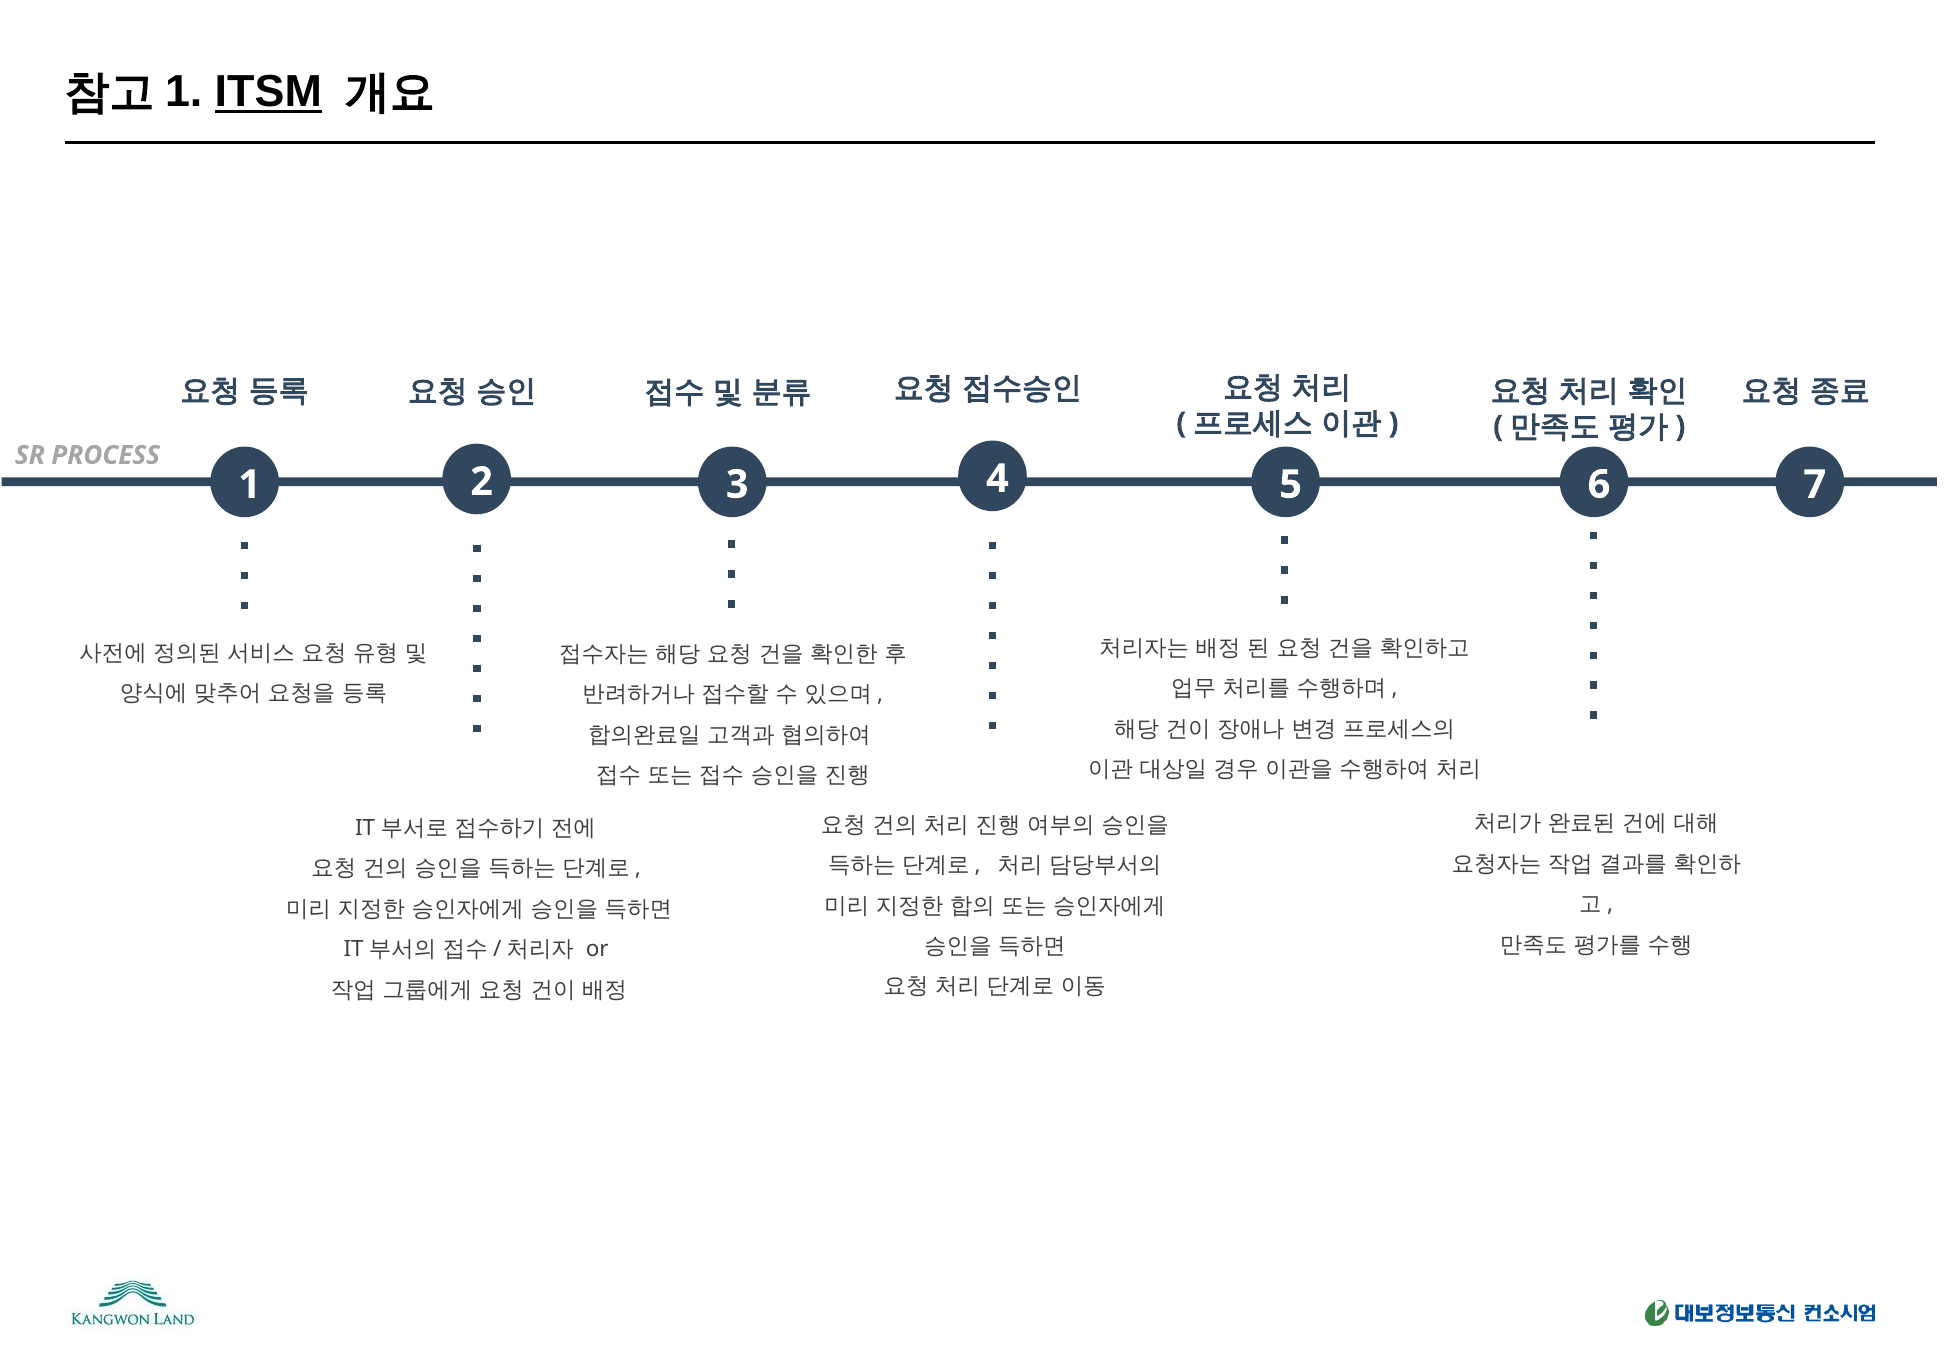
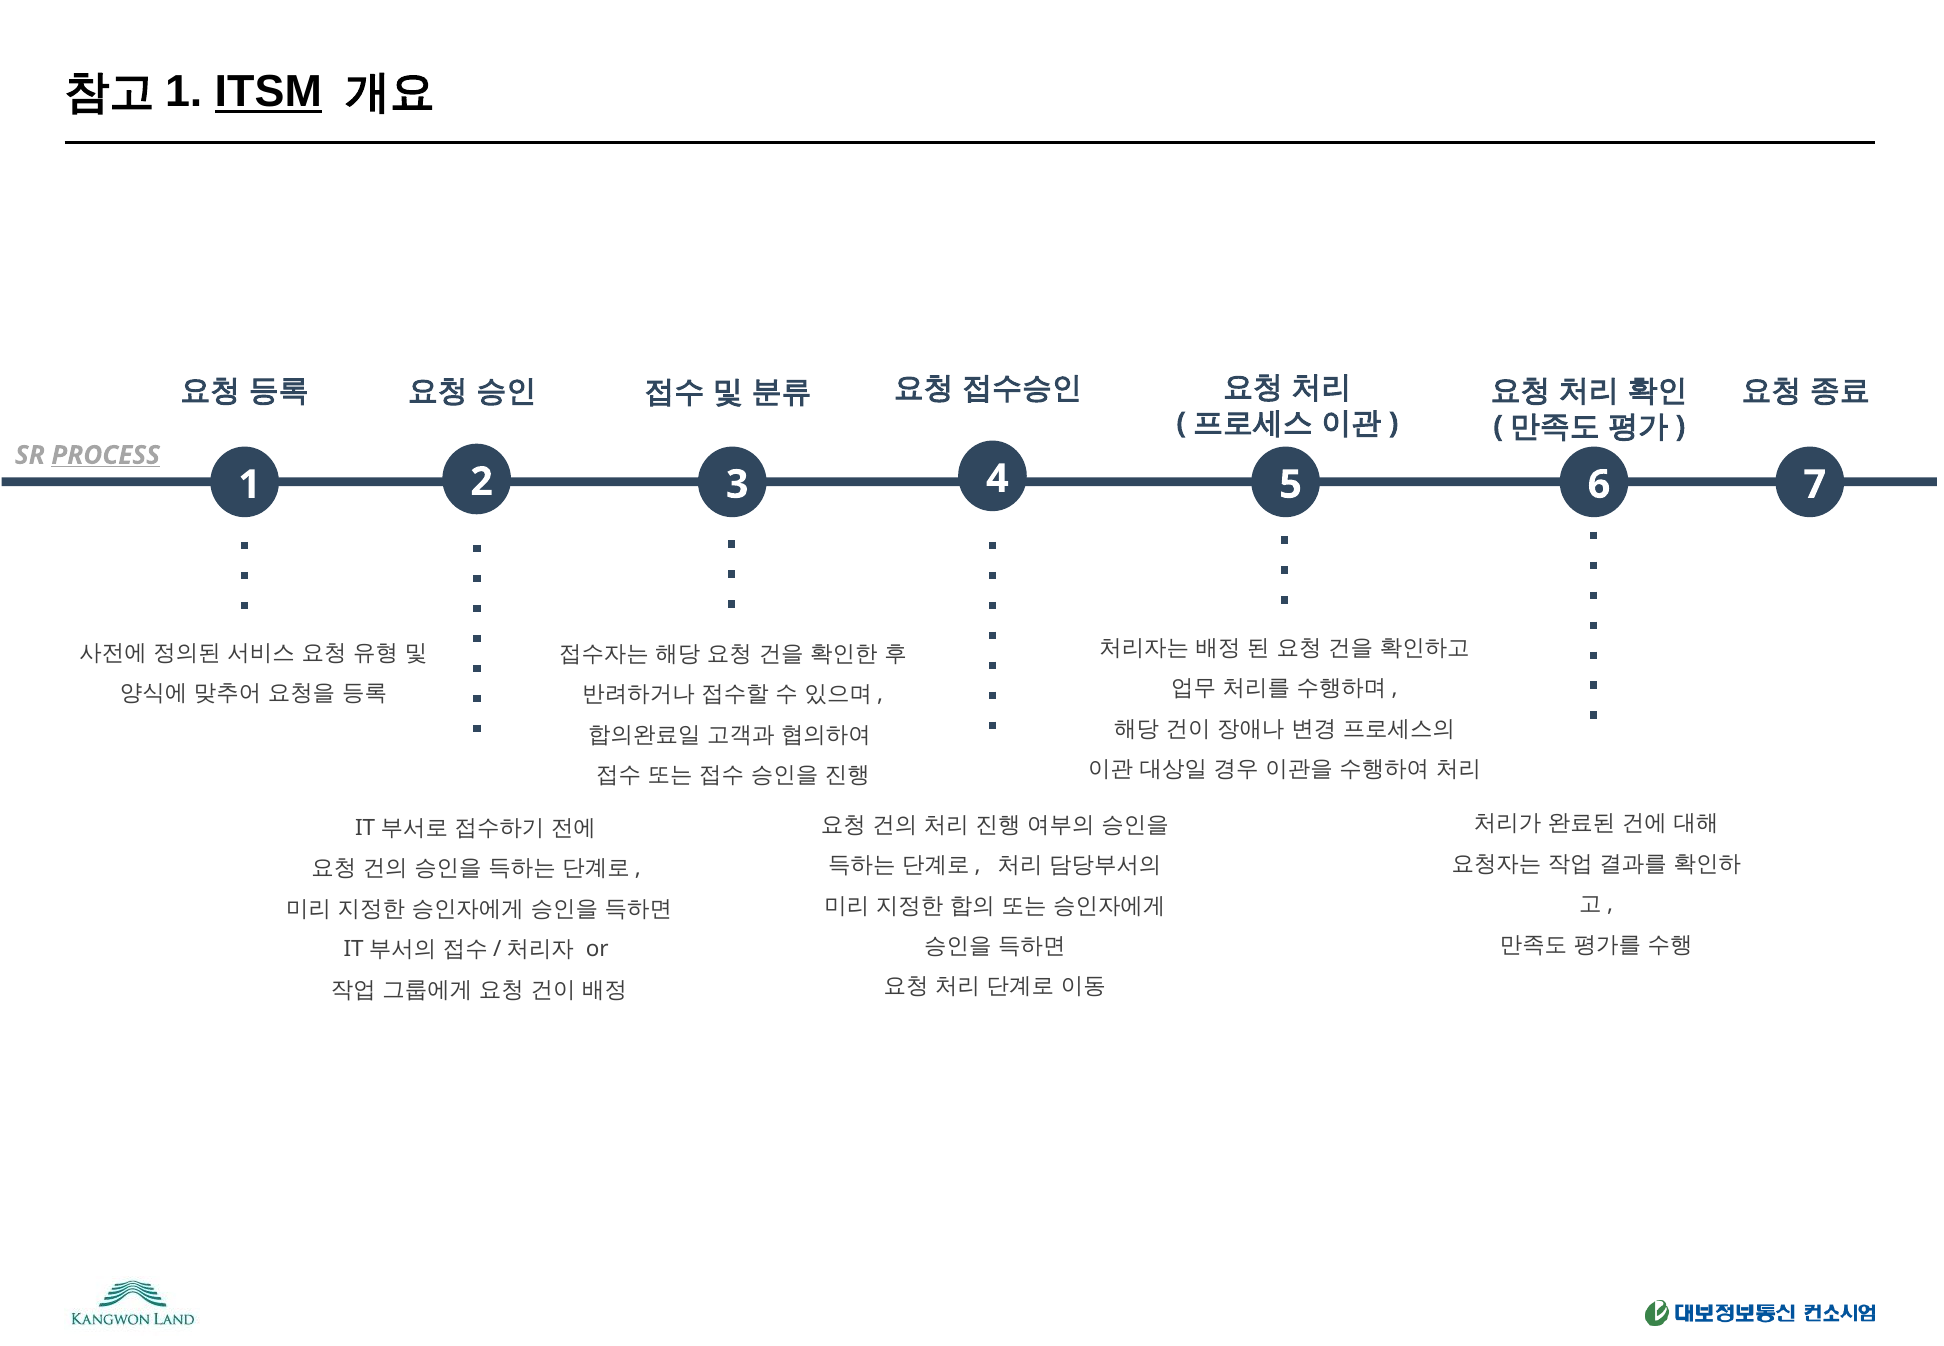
PROCESS underline: none -> present
